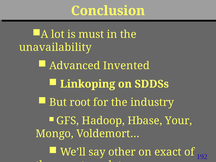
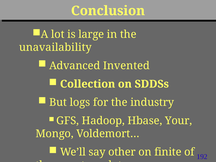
must: must -> large
Linkoping: Linkoping -> Collection
root: root -> logs
exact: exact -> finite
